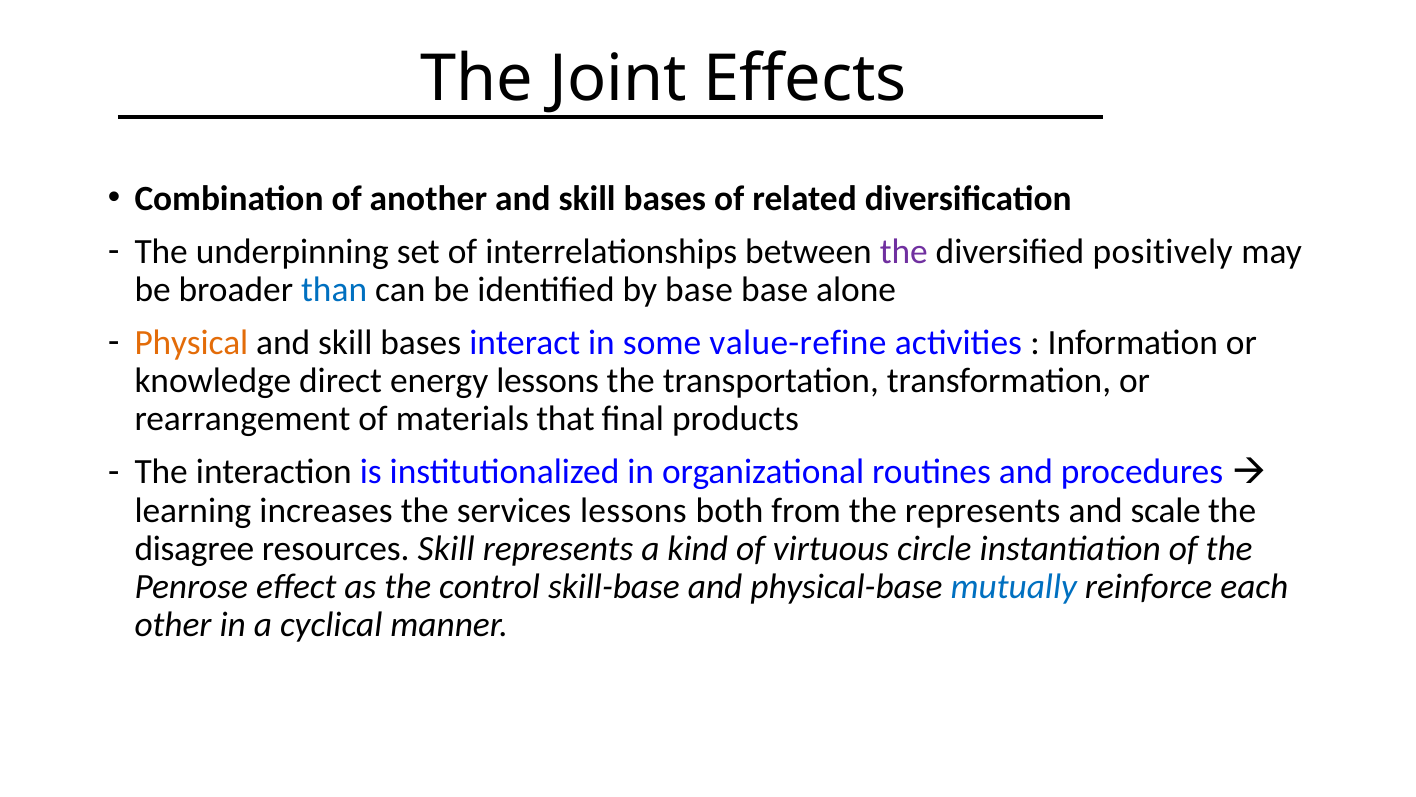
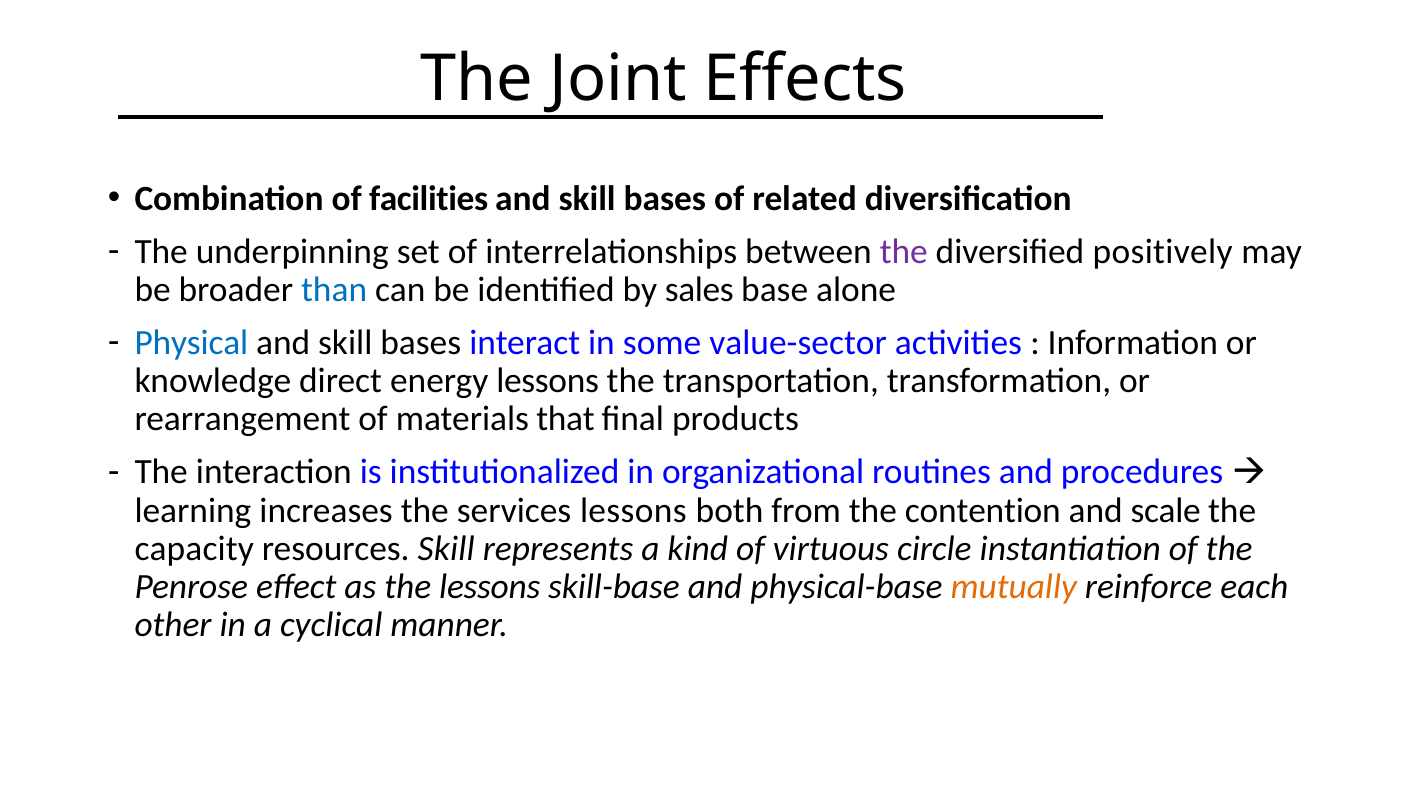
another: another -> facilities
by base: base -> sales
Physical colour: orange -> blue
value-refine: value-refine -> value-sector
the represents: represents -> contention
disagree: disagree -> capacity
the control: control -> lessons
mutually colour: blue -> orange
